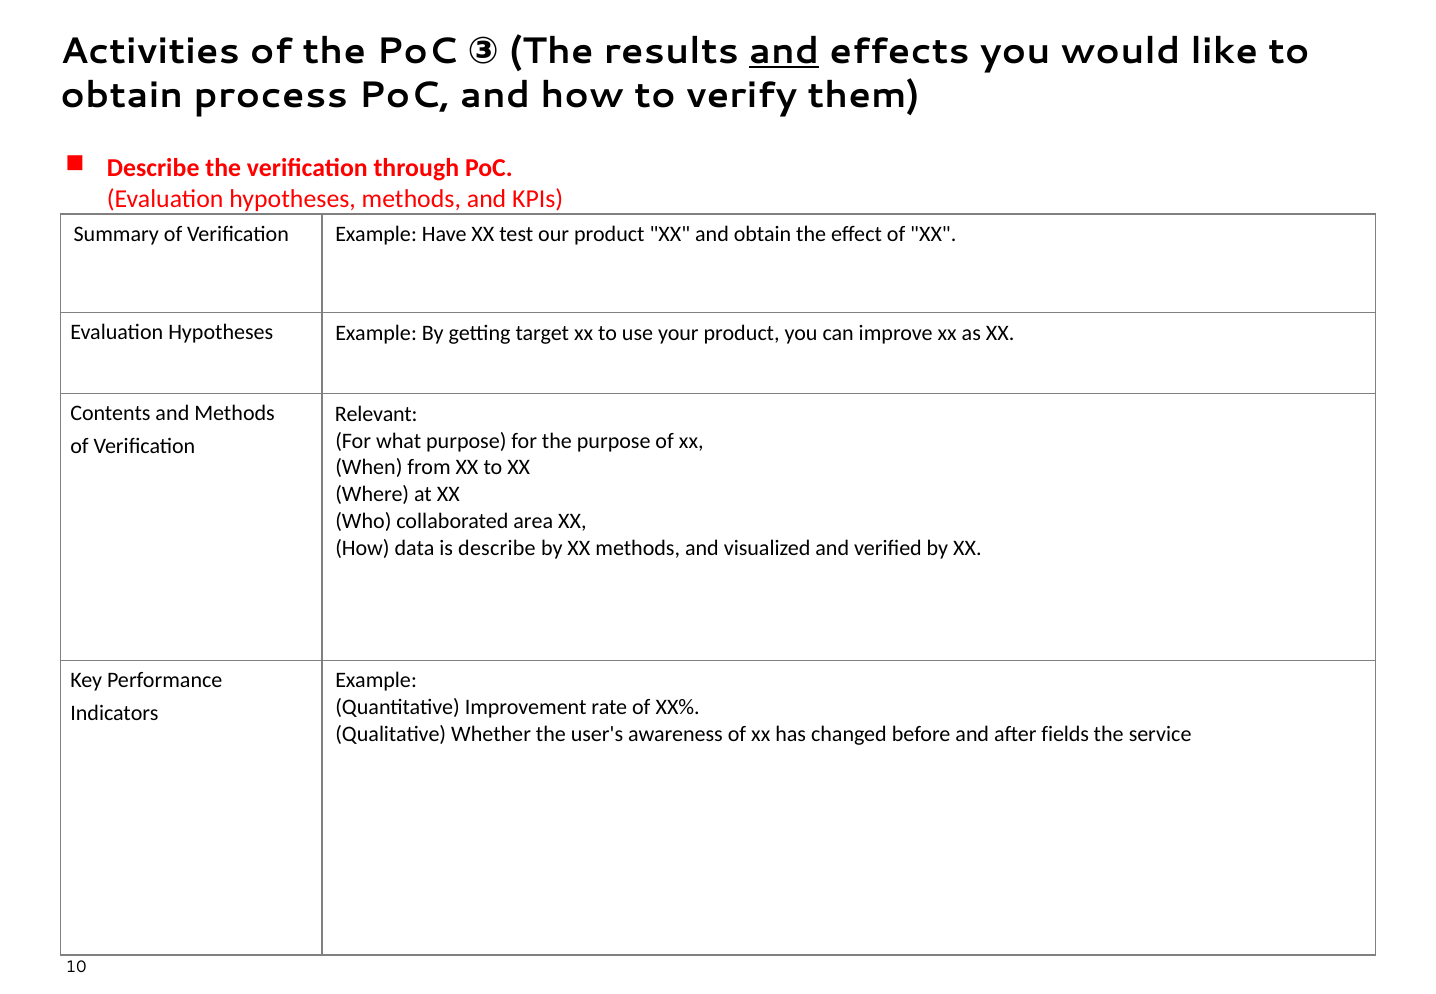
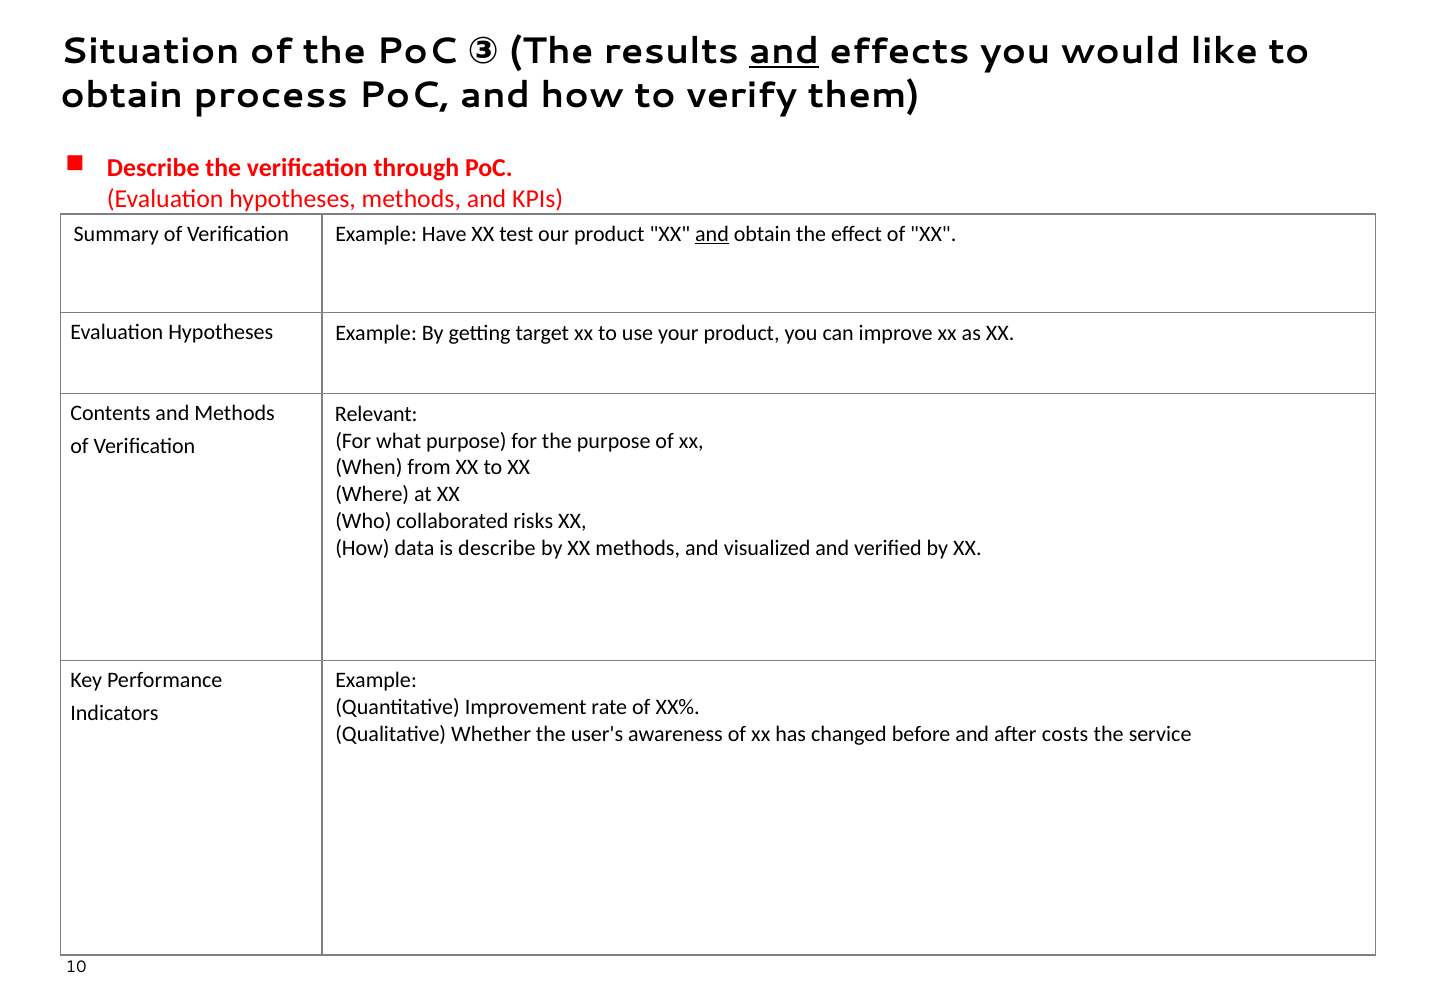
Activities: Activities -> Situation
and at (712, 234) underline: none -> present
area: area -> risks
fields: fields -> costs
